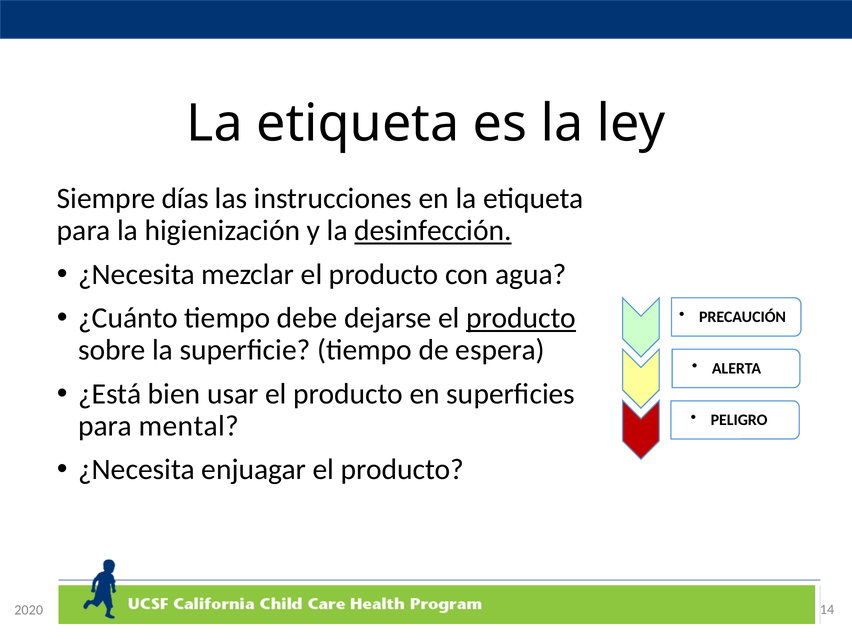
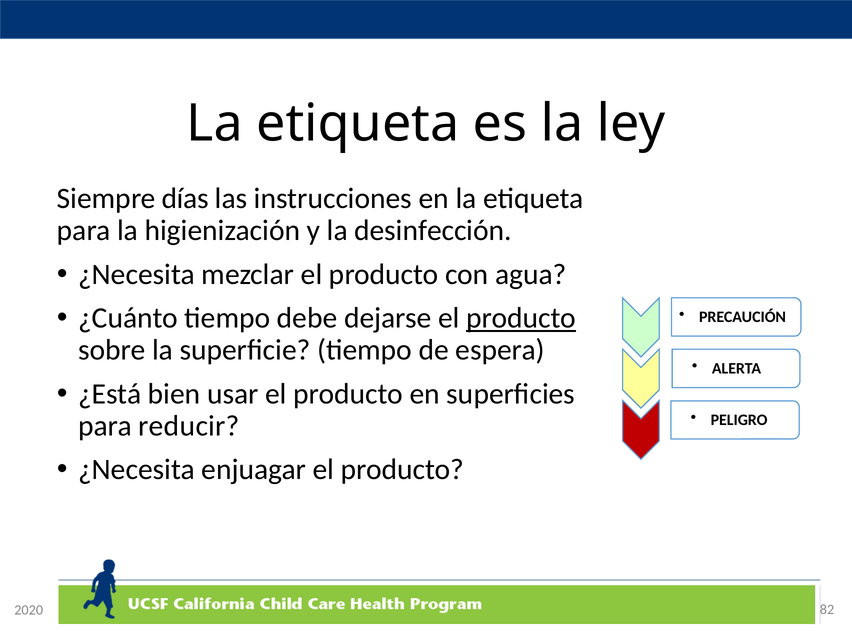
desinfección underline: present -> none
mental: mental -> reducir
14: 14 -> 82
